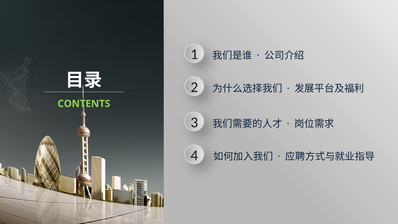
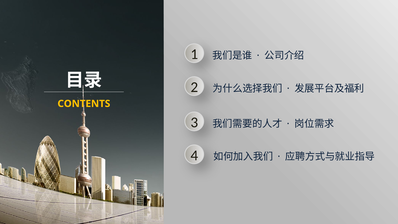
CONTENTS colour: light green -> yellow
